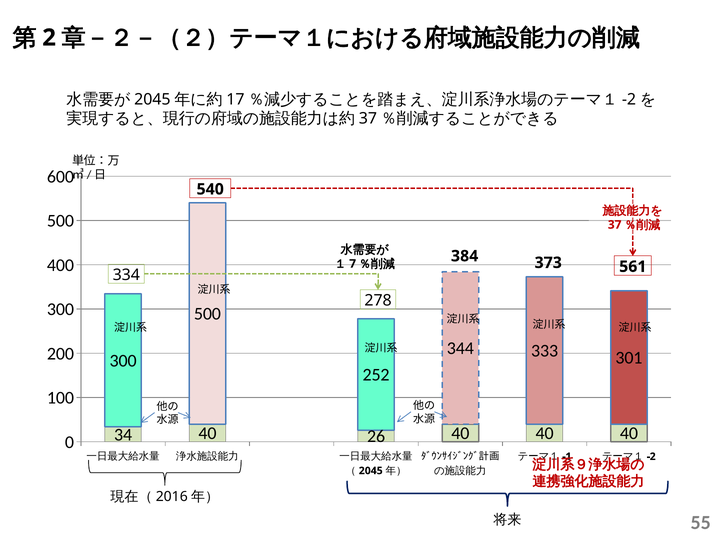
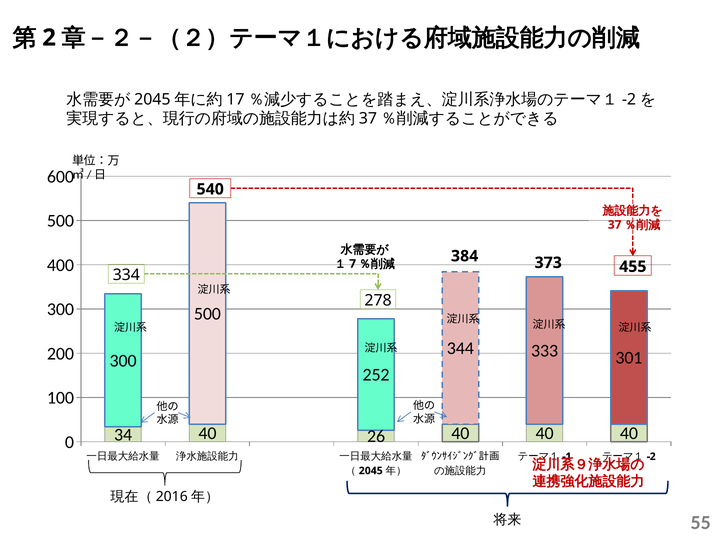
561: 561 -> 455
